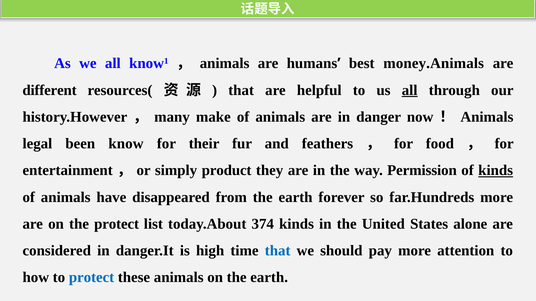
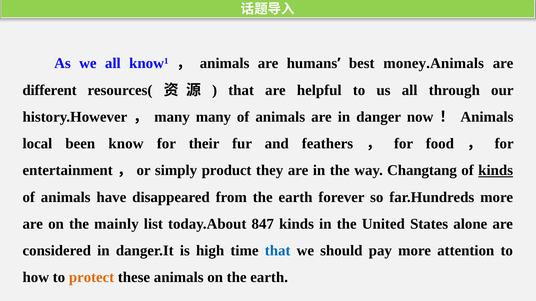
all at (410, 90) underline: present -> none
make at (213, 117): make -> many
legal: legal -> local
Permission: Permission -> Changtang
the protect: protect -> mainly
374: 374 -> 847
protect at (92, 278) colour: blue -> orange
